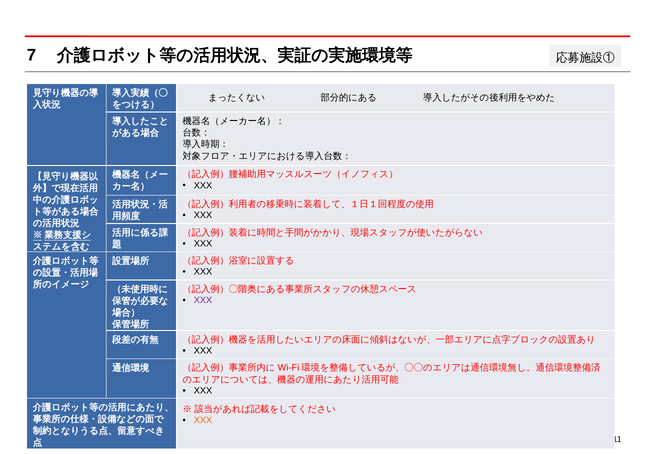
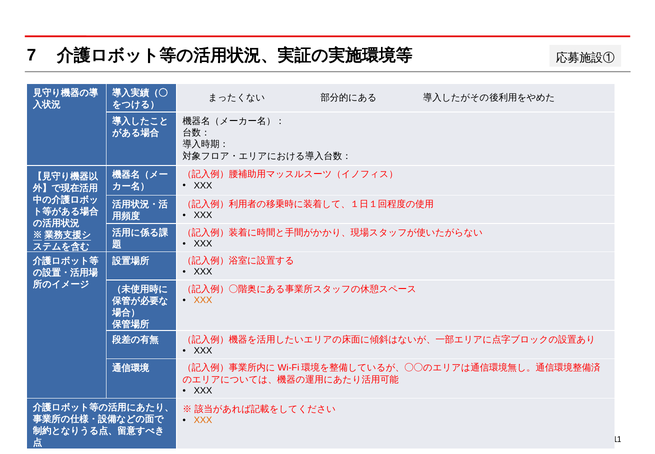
XXX at (203, 300) colour: purple -> orange
